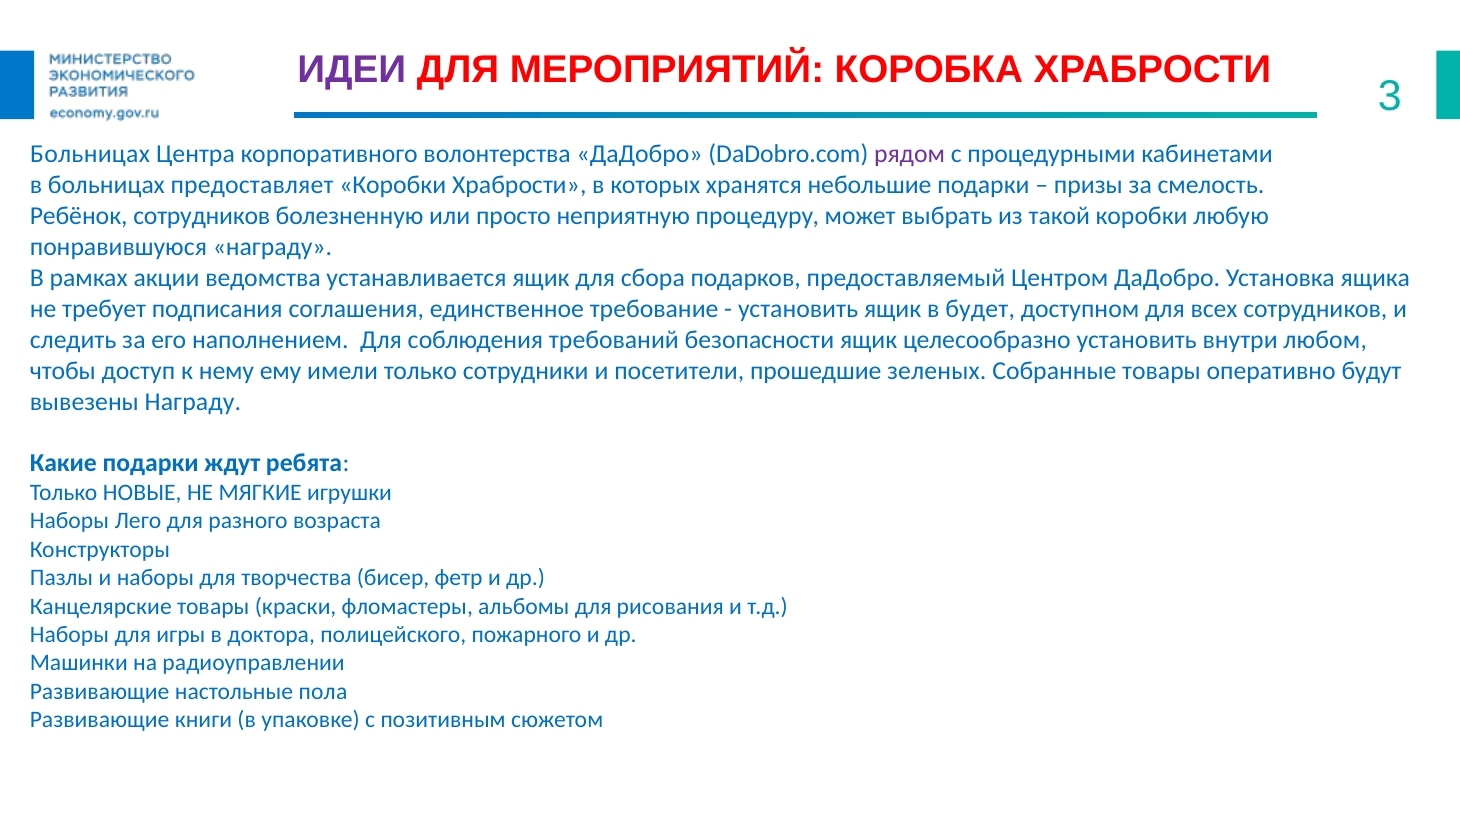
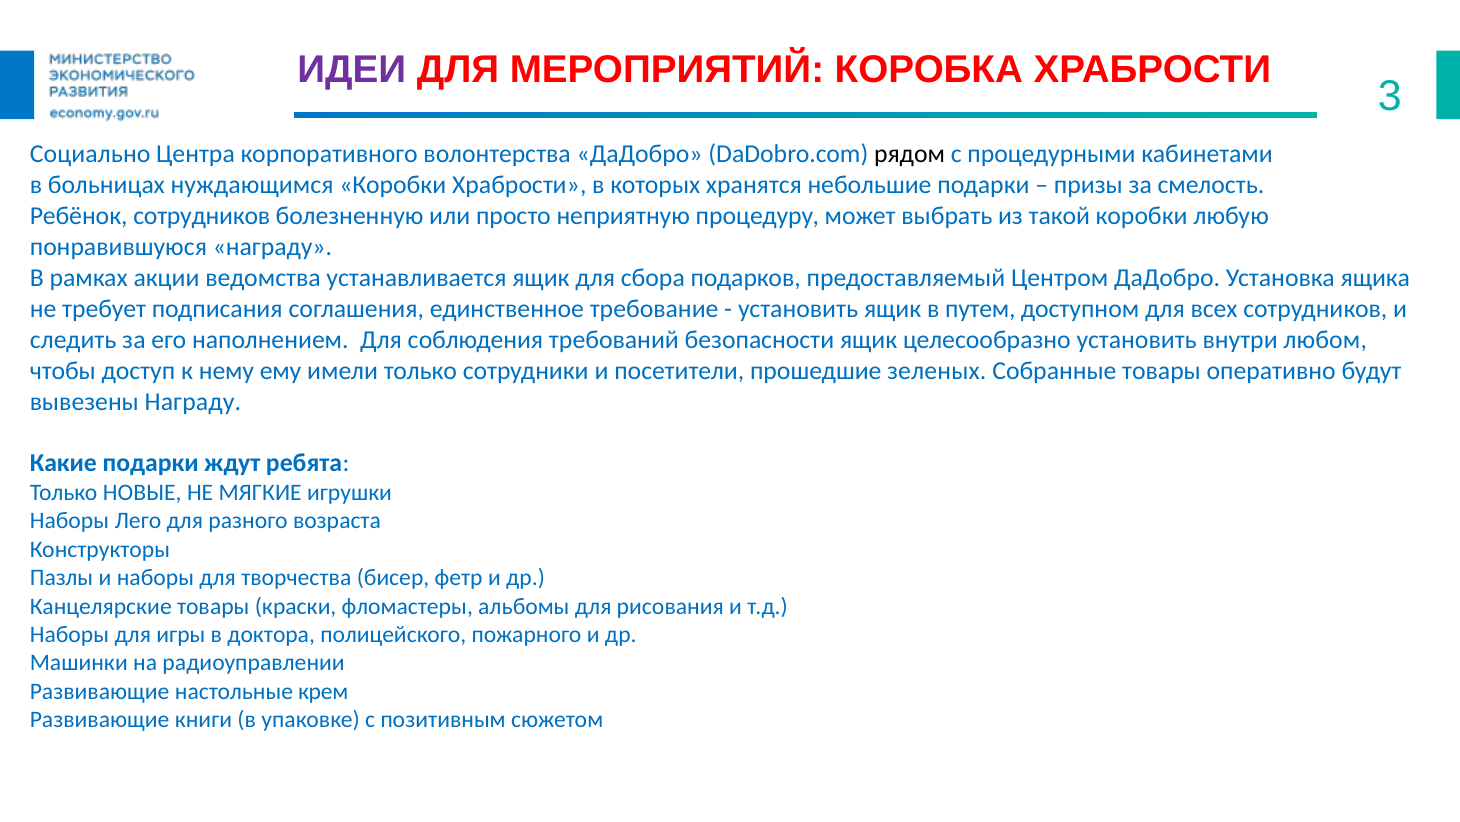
Больницах at (90, 154): Больницах -> Социально
рядом colour: purple -> black
предоставляет: предоставляет -> нуждающимся
будет: будет -> путем
пола: пола -> крем
